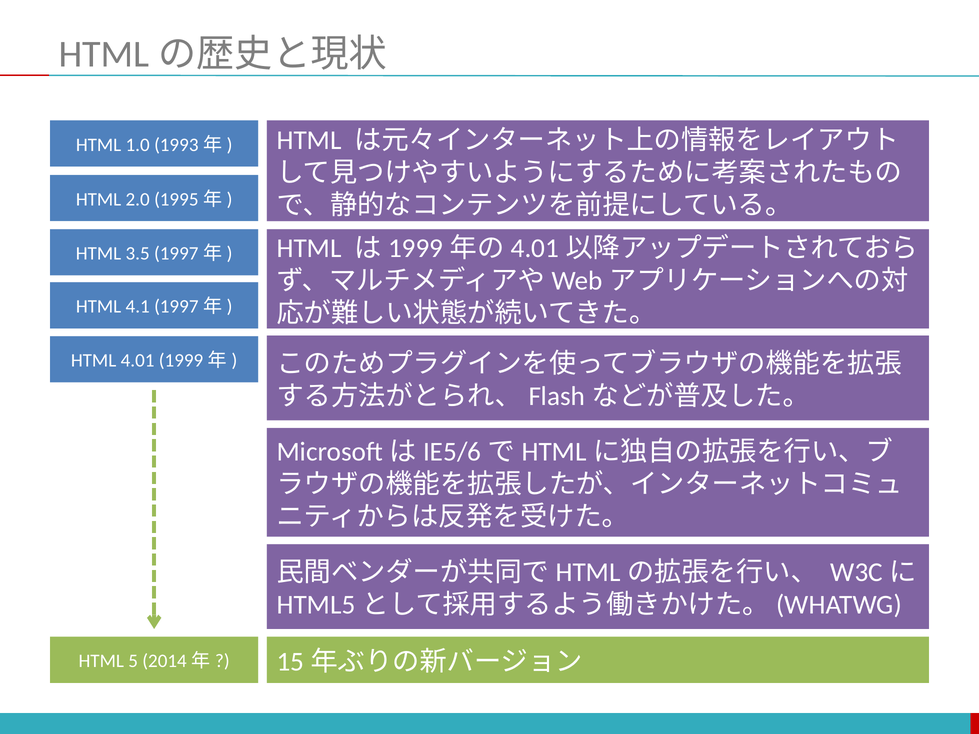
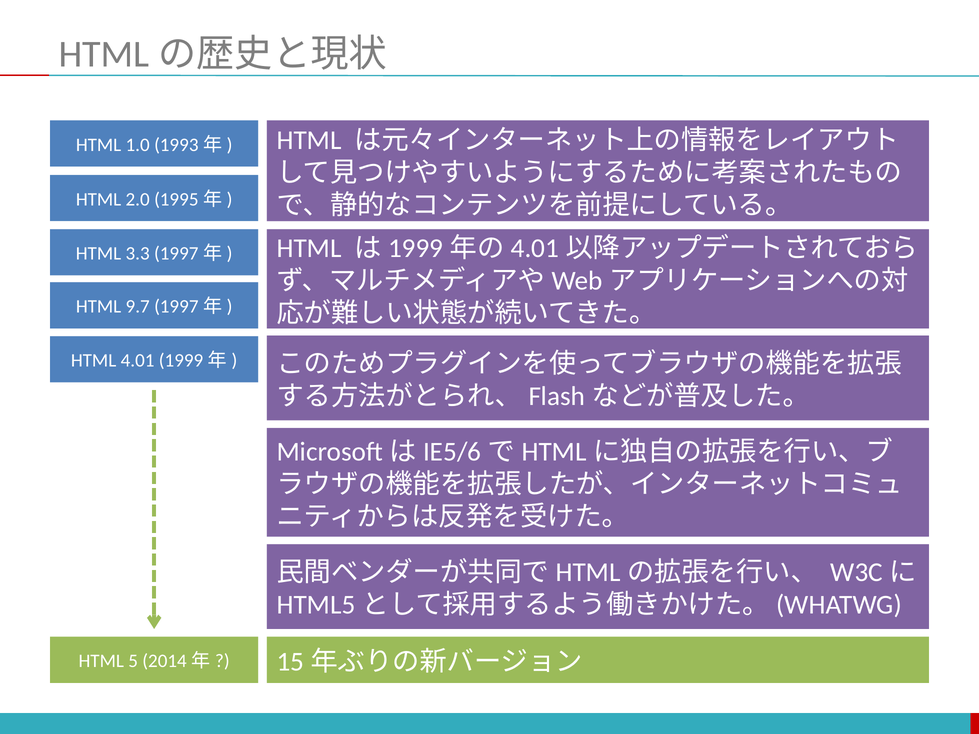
3.5: 3.5 -> 3.3
4.1: 4.1 -> 9.7
